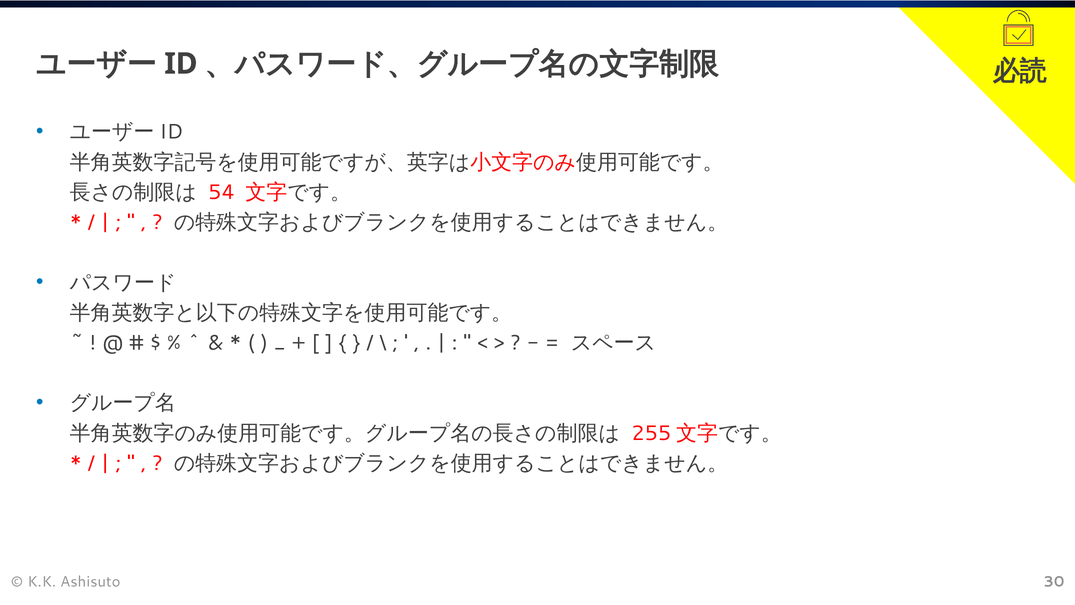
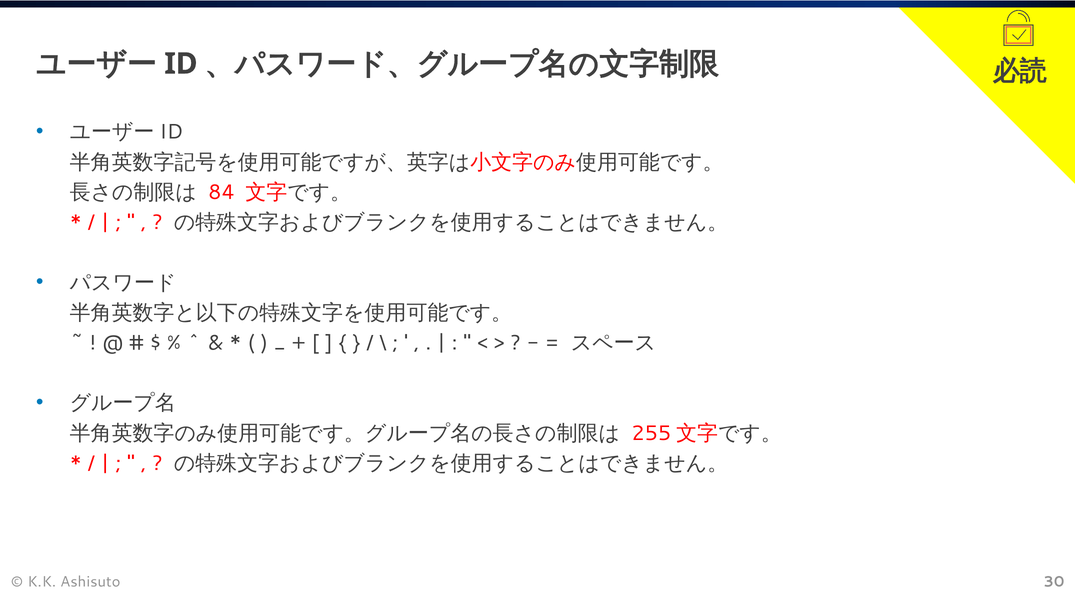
54: 54 -> 84
